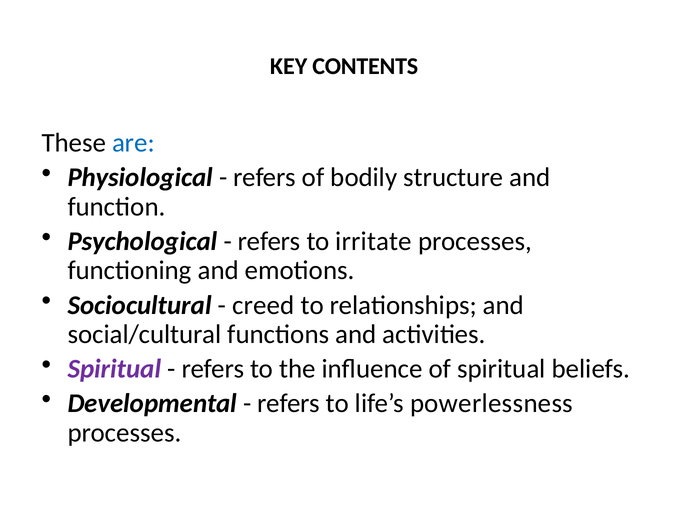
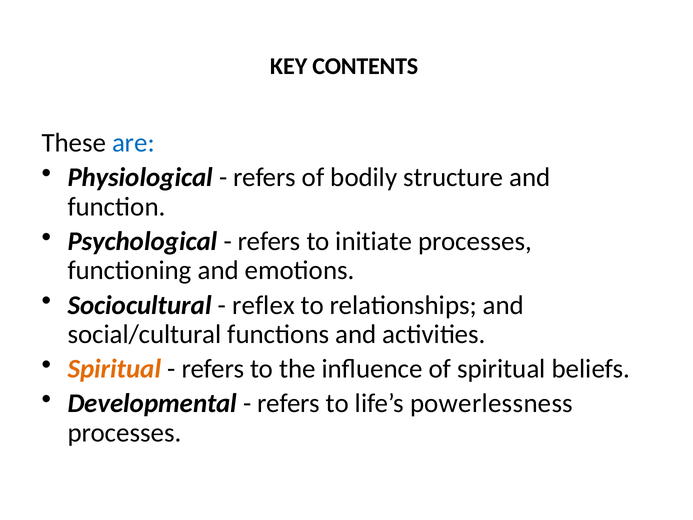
irritate: irritate -> initiate
creed: creed -> reflex
Spiritual at (114, 369) colour: purple -> orange
